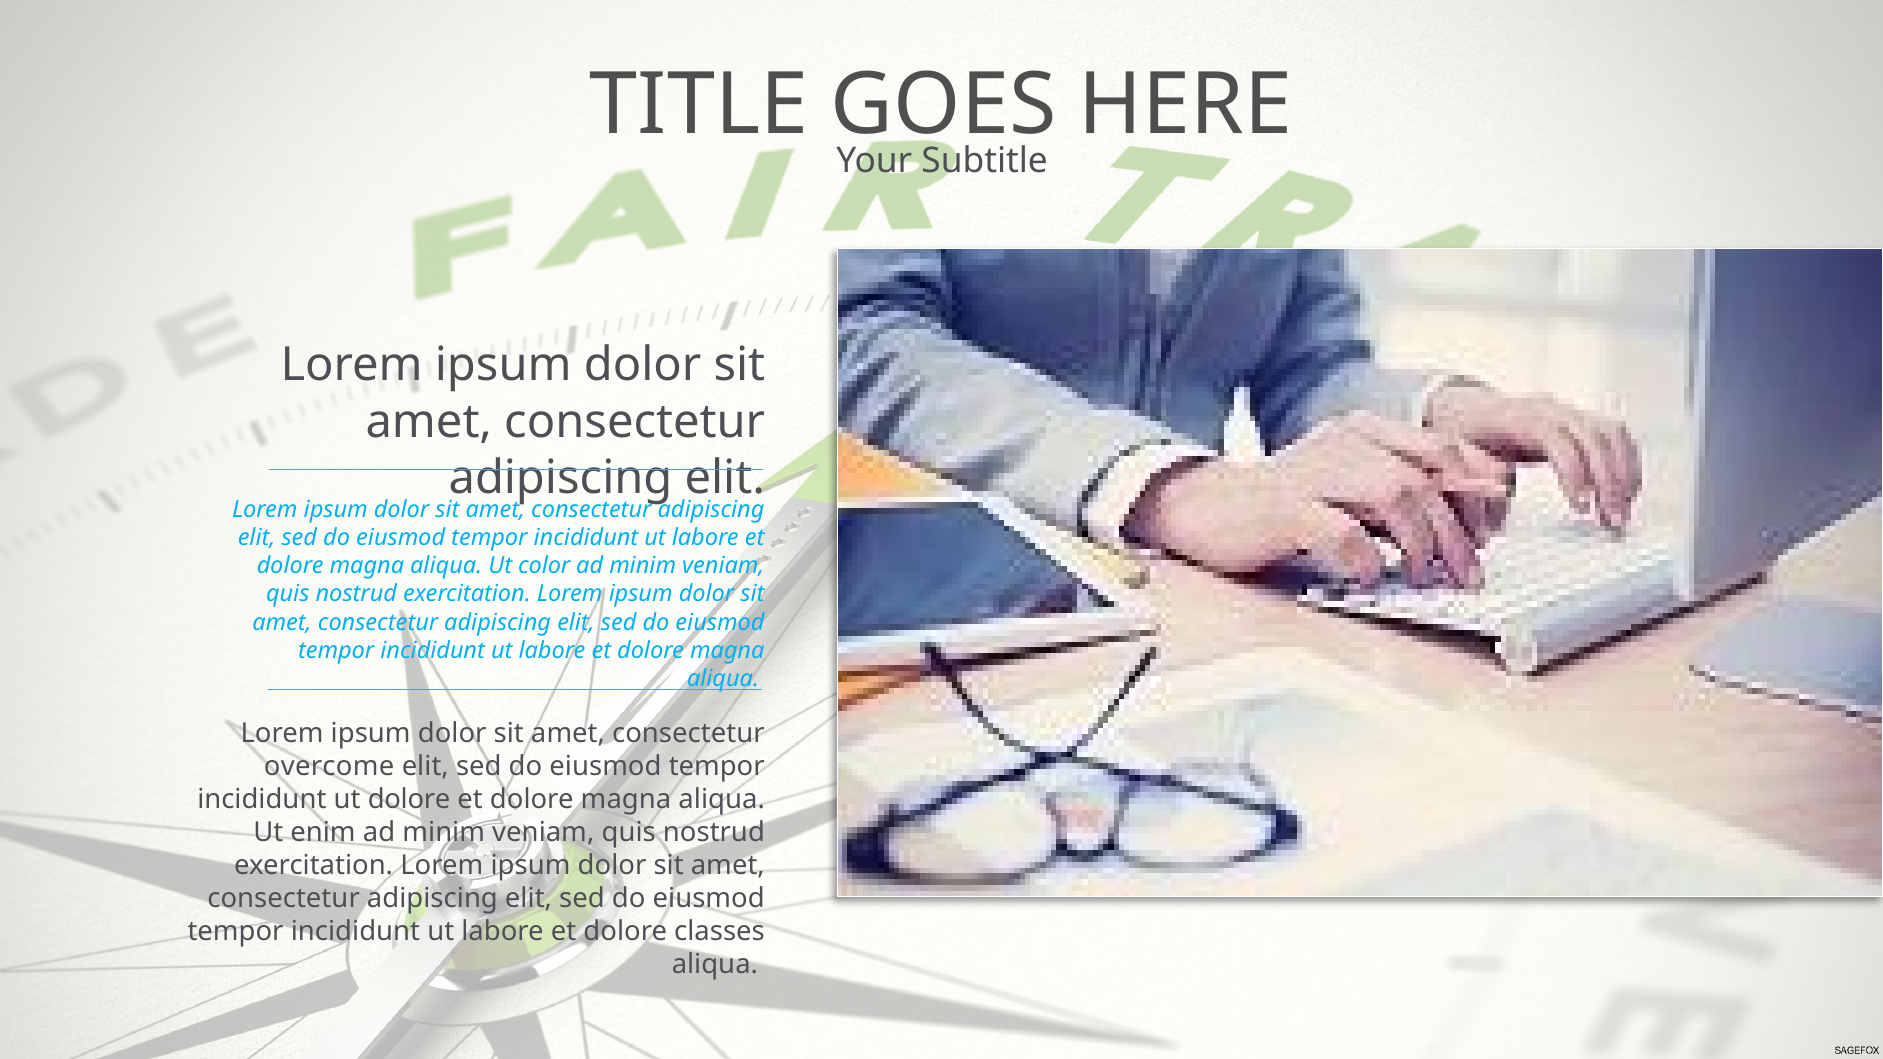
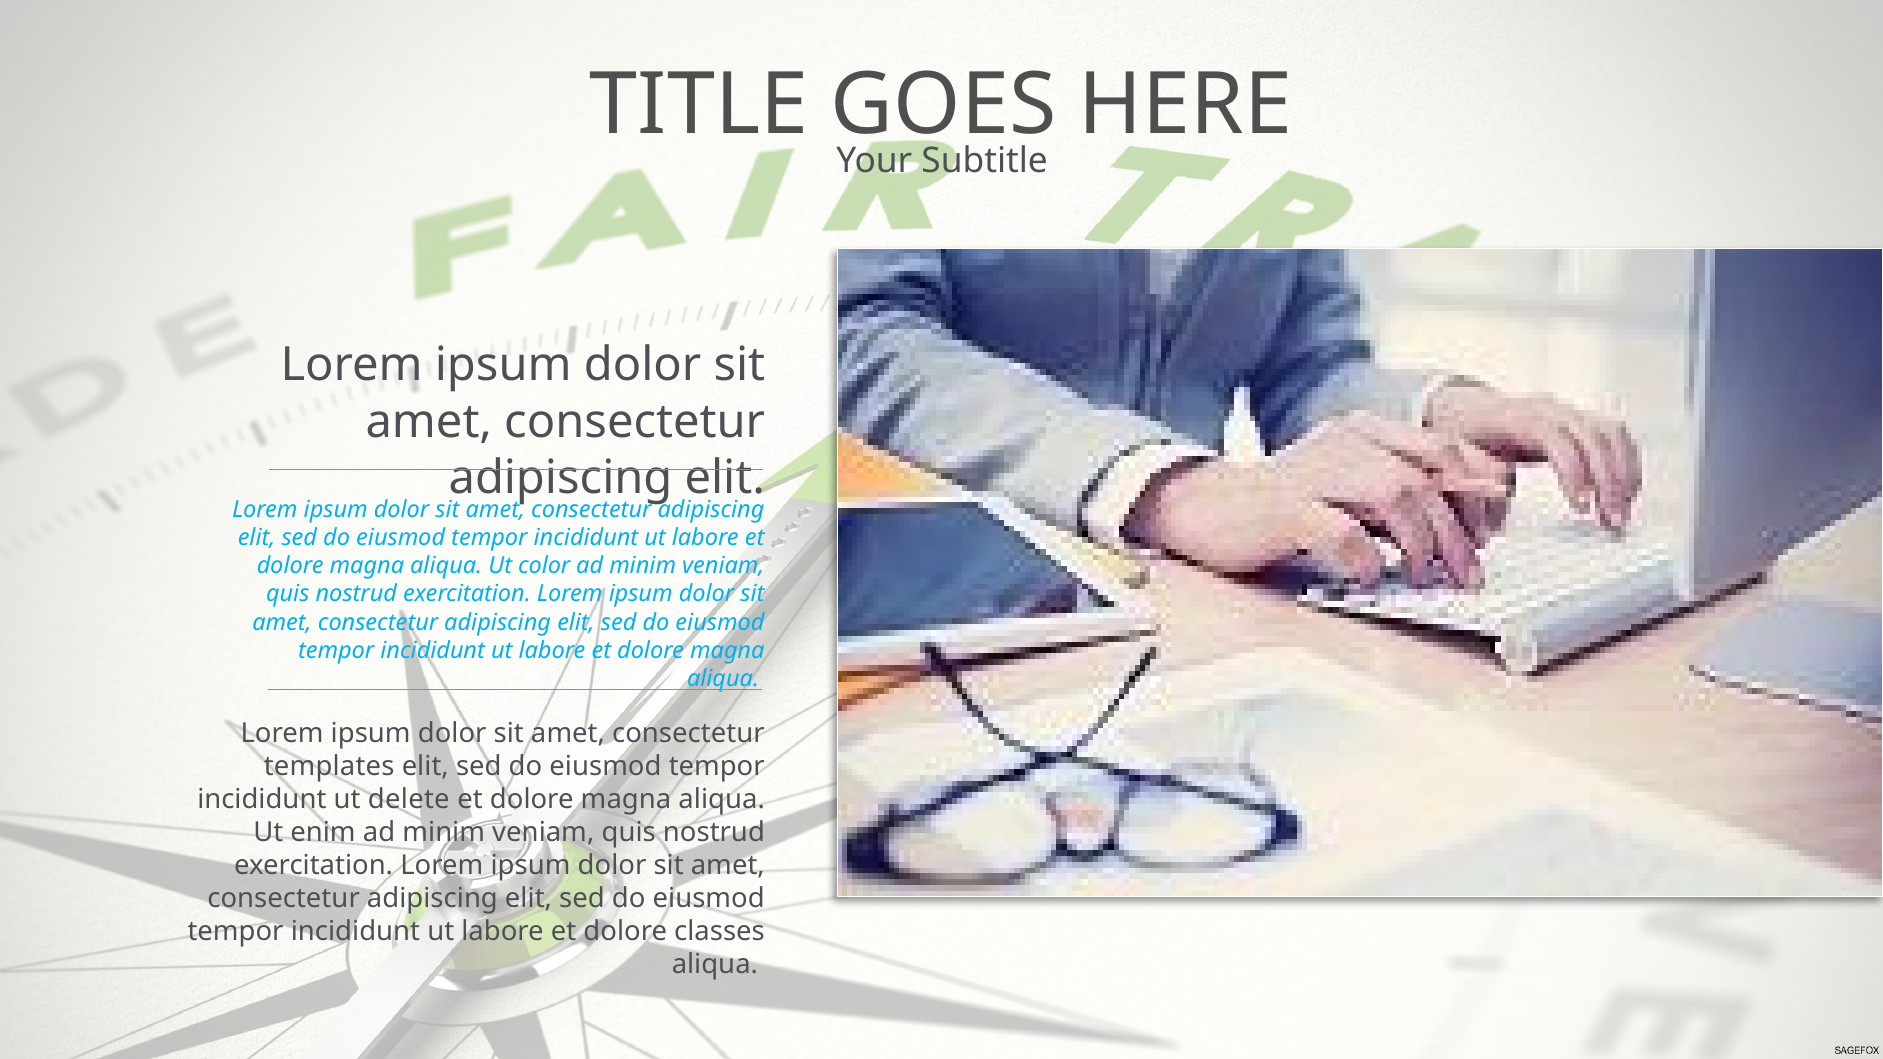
overcome: overcome -> templates
ut dolore: dolore -> delete
